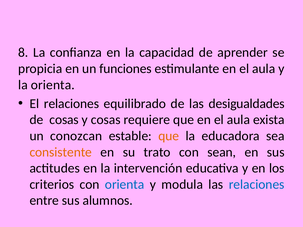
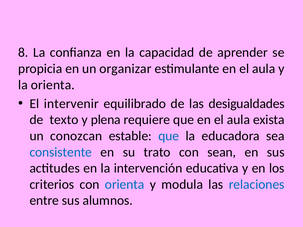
funciones: funciones -> organizar
El relaciones: relaciones -> intervenir
de cosas: cosas -> texto
y cosas: cosas -> plena
que at (169, 136) colour: orange -> blue
consistente colour: orange -> blue
